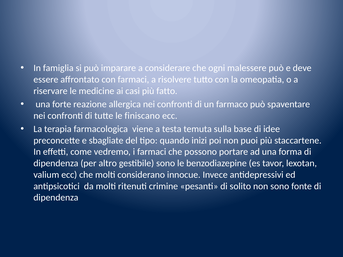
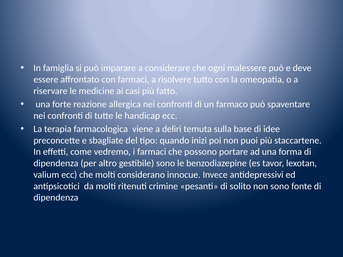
finiscano: finiscano -> handicap
testa: testa -> deliri
